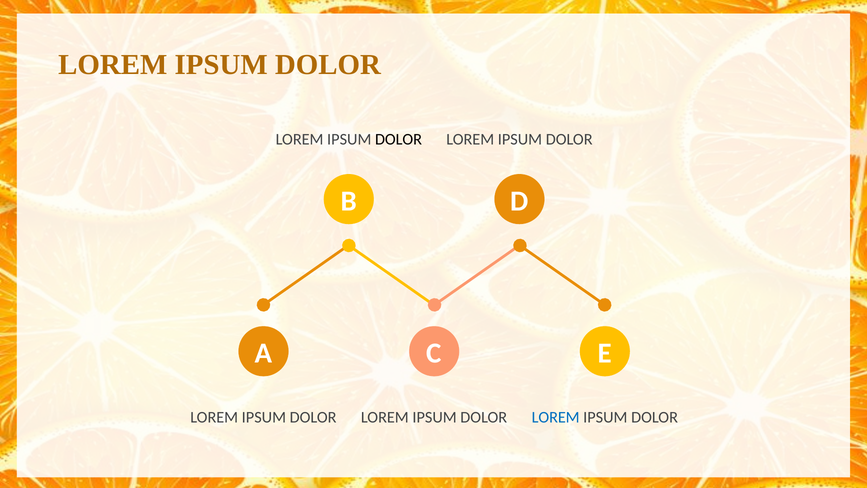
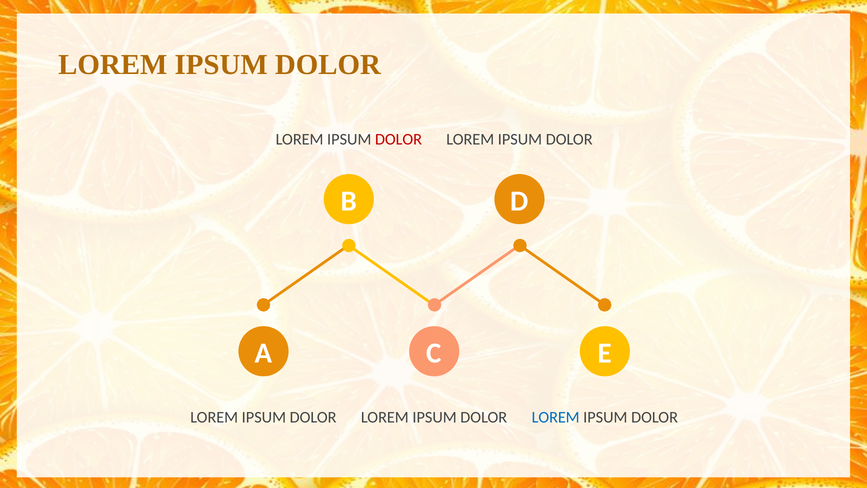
DOLOR at (399, 139) colour: black -> red
